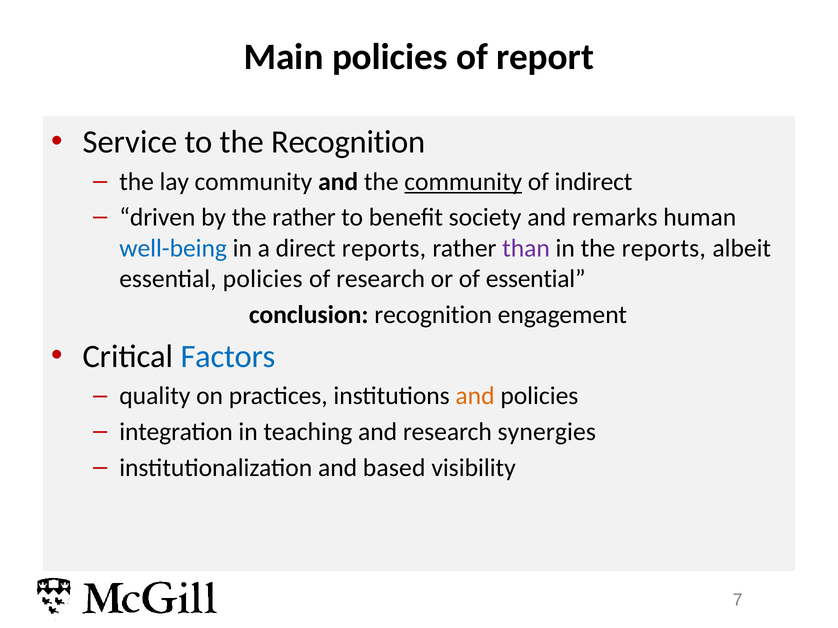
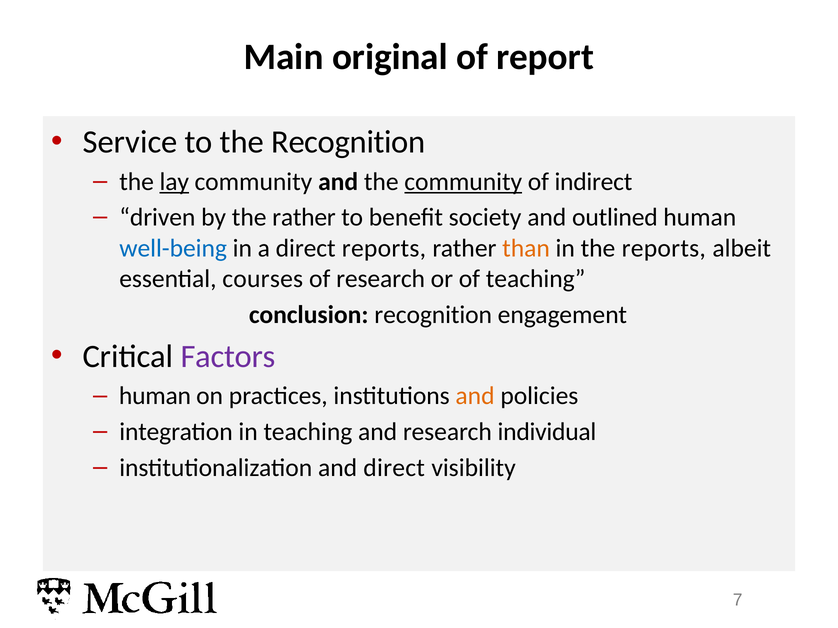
Main policies: policies -> original
lay underline: none -> present
remarks: remarks -> outlined
than colour: purple -> orange
essential policies: policies -> courses
of essential: essential -> teaching
Factors colour: blue -> purple
quality at (155, 396): quality -> human
synergies: synergies -> individual
and based: based -> direct
